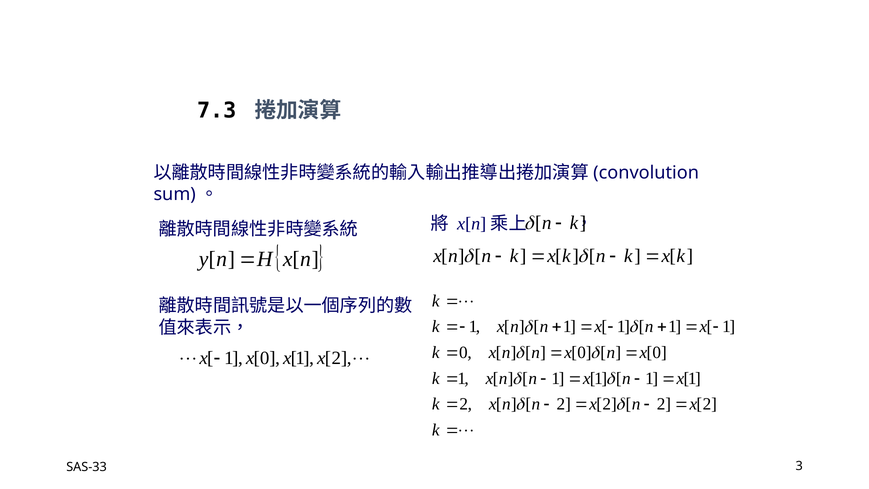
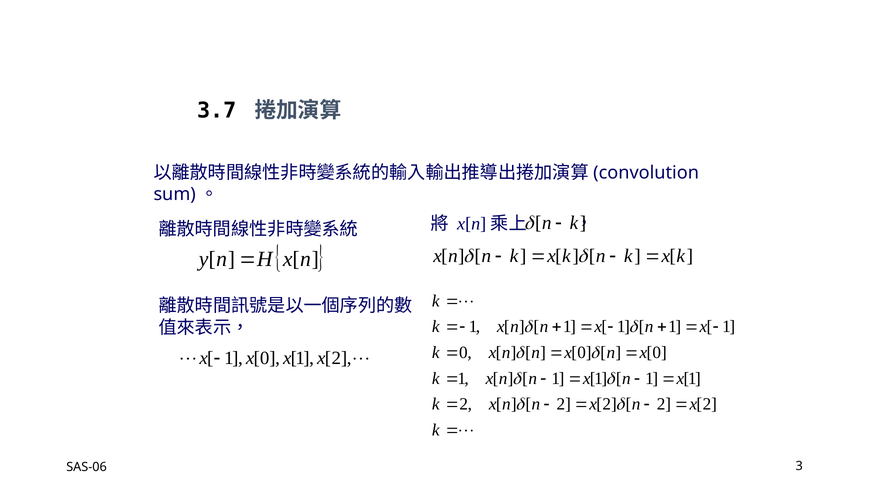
7.3: 7.3 -> 3.7
SAS-33: SAS-33 -> SAS-06
